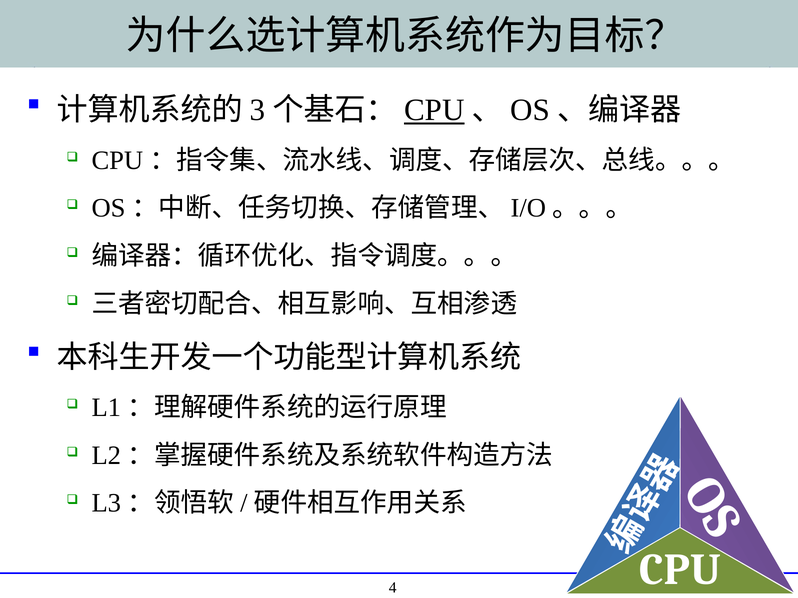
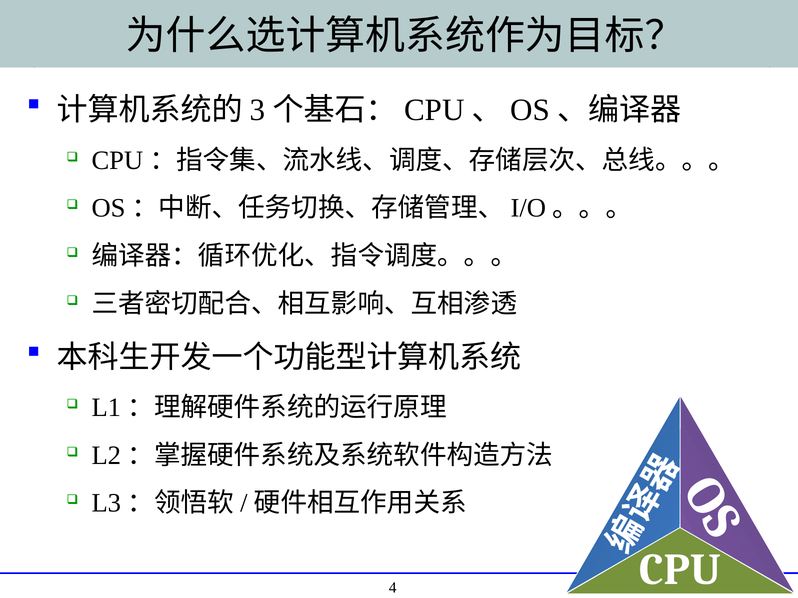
CPU at (434, 110) underline: present -> none
